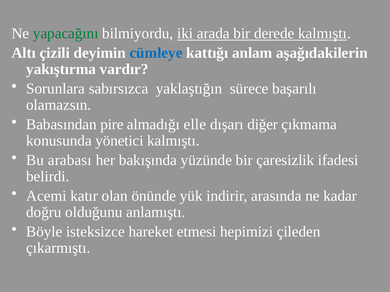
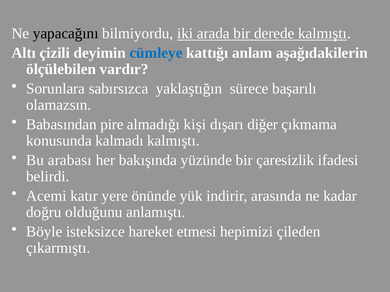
yapacağını colour: green -> black
yakıştırma: yakıştırma -> ölçülebilen
elle: elle -> kişi
yönetici: yönetici -> kalmadı
olan: olan -> yere
